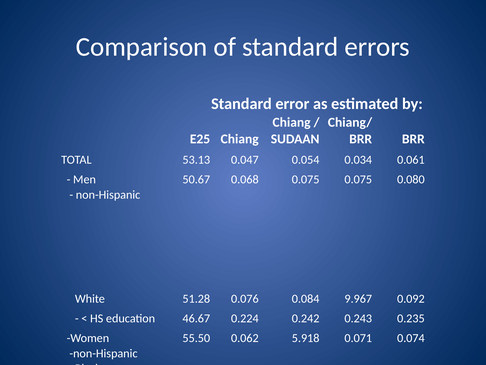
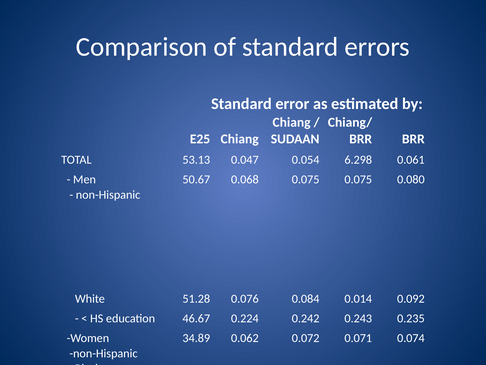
0.034: 0.034 -> 6.298
9.967: 9.967 -> 0.014
55.50: 55.50 -> 34.89
5.918: 5.918 -> 0.072
